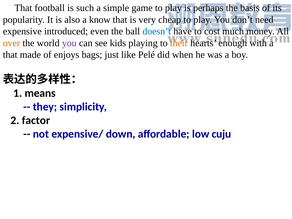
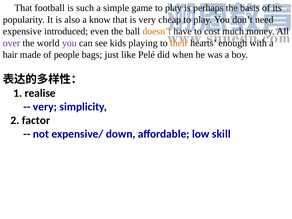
doesn’t colour: blue -> orange
over colour: orange -> purple
that at (10, 55): that -> hair
enjoys: enjoys -> people
means: means -> realise
they at (45, 107): they -> very
cuju: cuju -> skill
